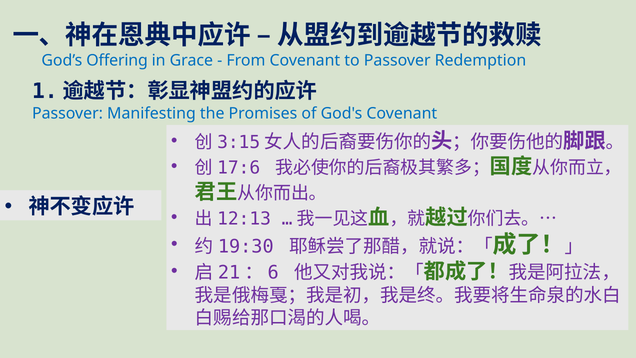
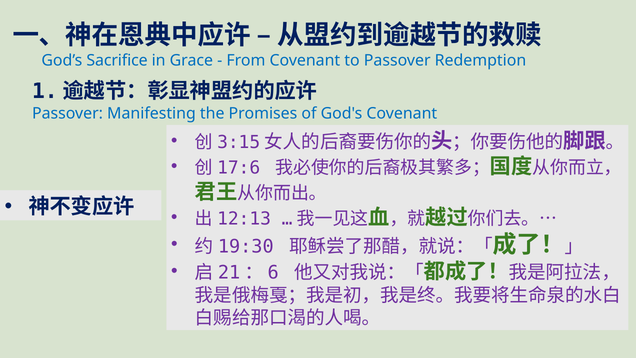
Offering: Offering -> Sacrifice
